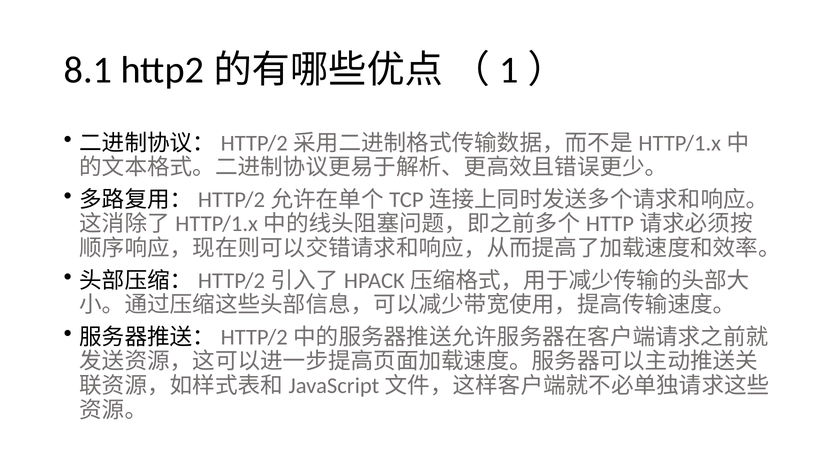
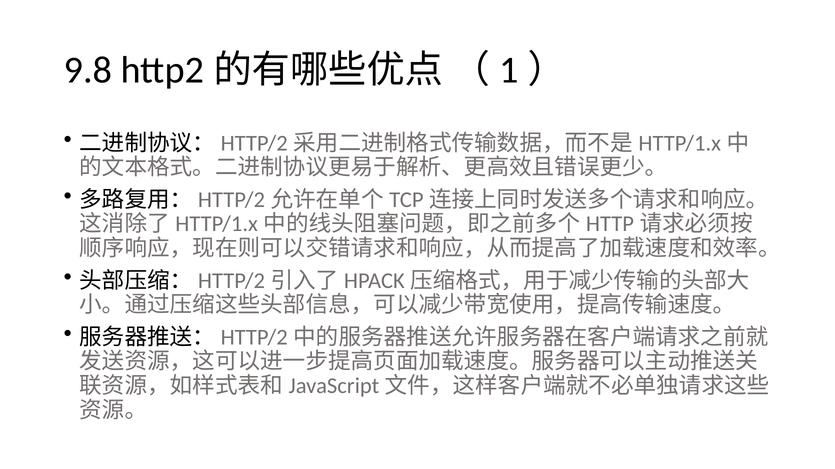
8.1: 8.1 -> 9.8
